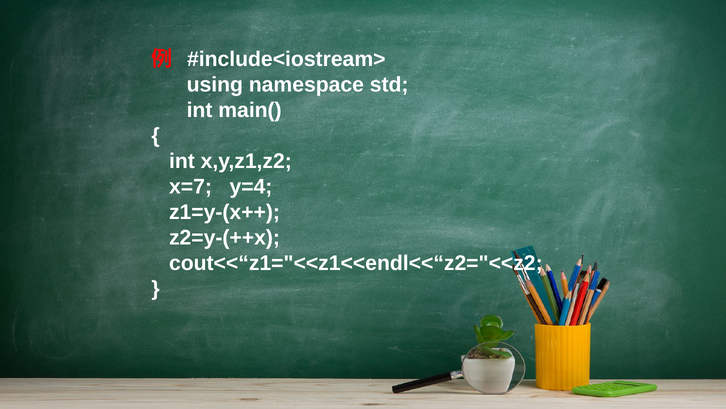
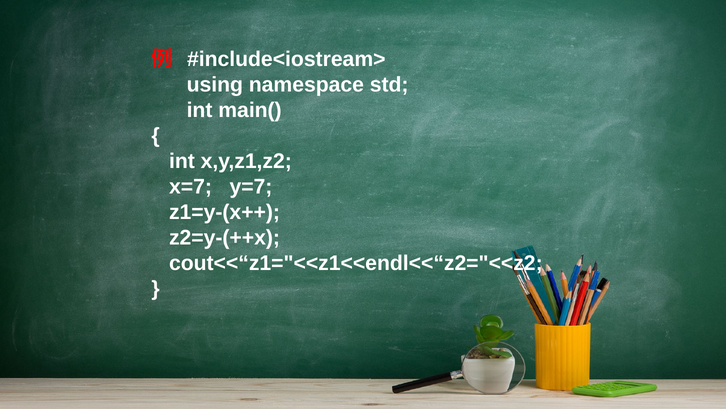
y=4: y=4 -> y=7
